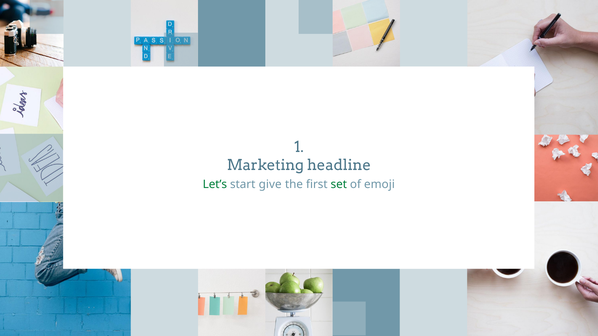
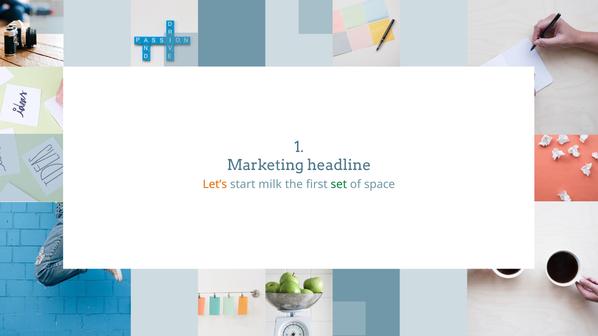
Let’s colour: green -> orange
give: give -> milk
emoji: emoji -> space
